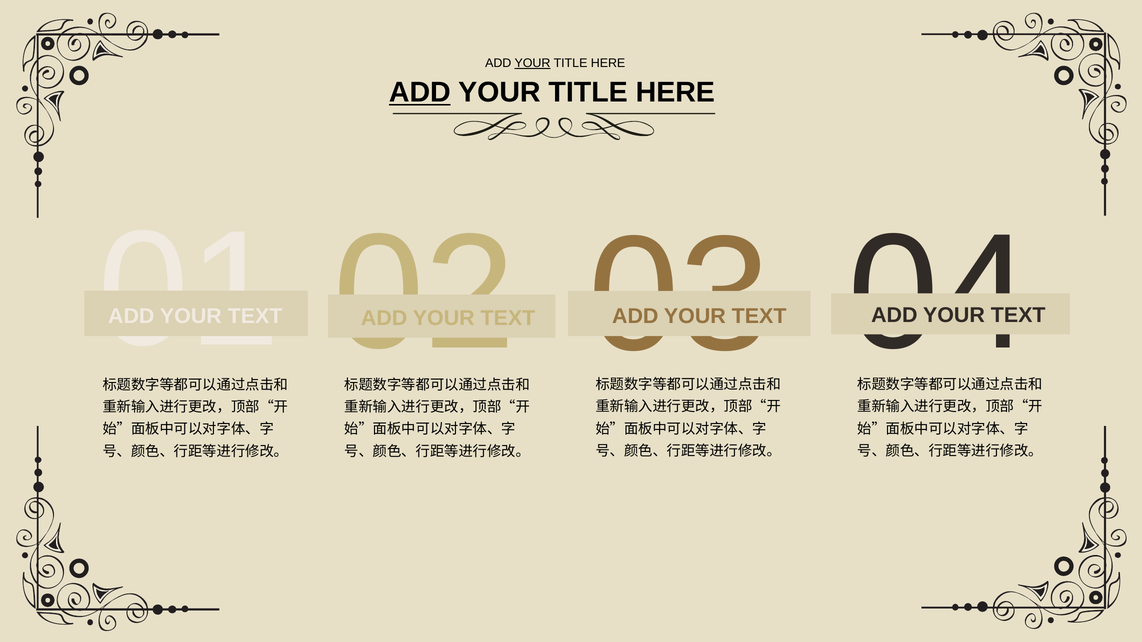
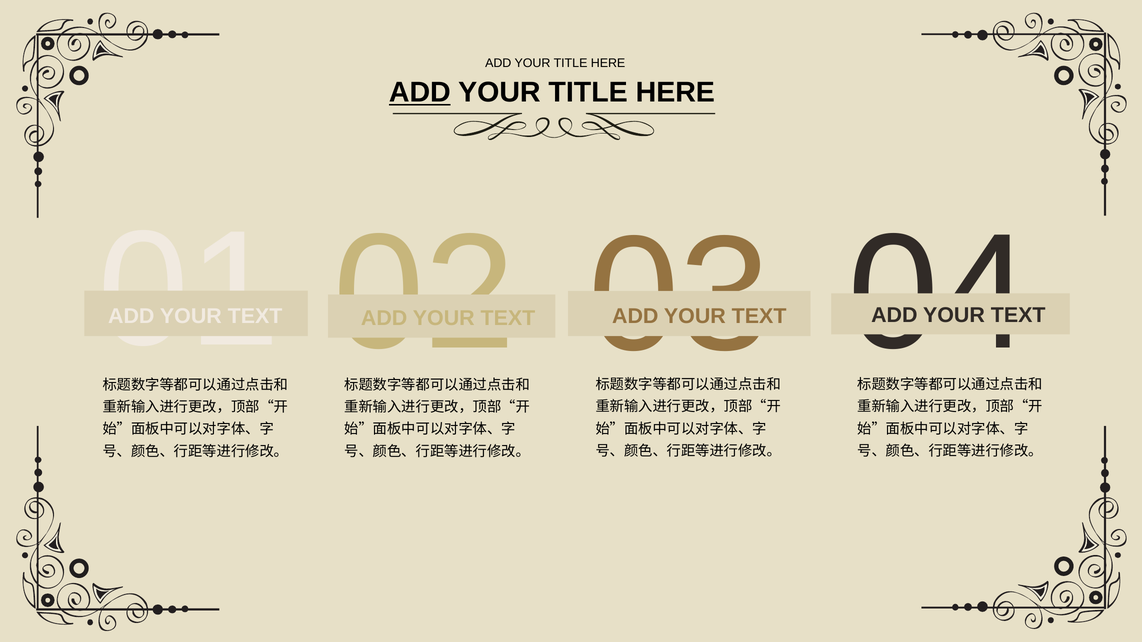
YOUR at (533, 63) underline: present -> none
